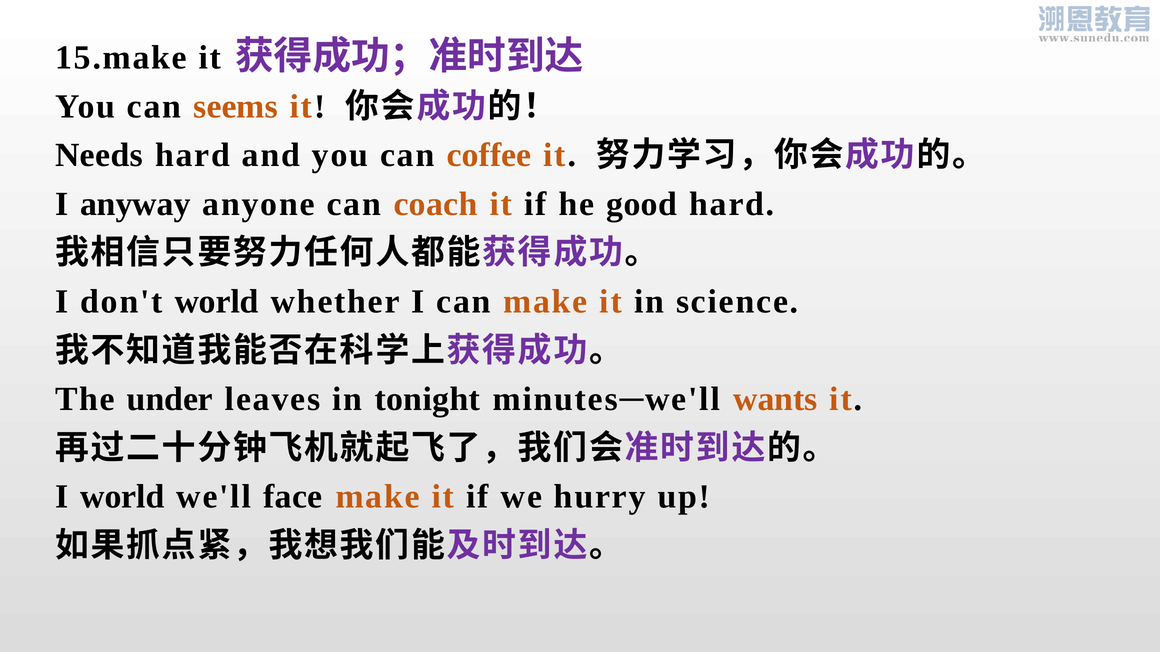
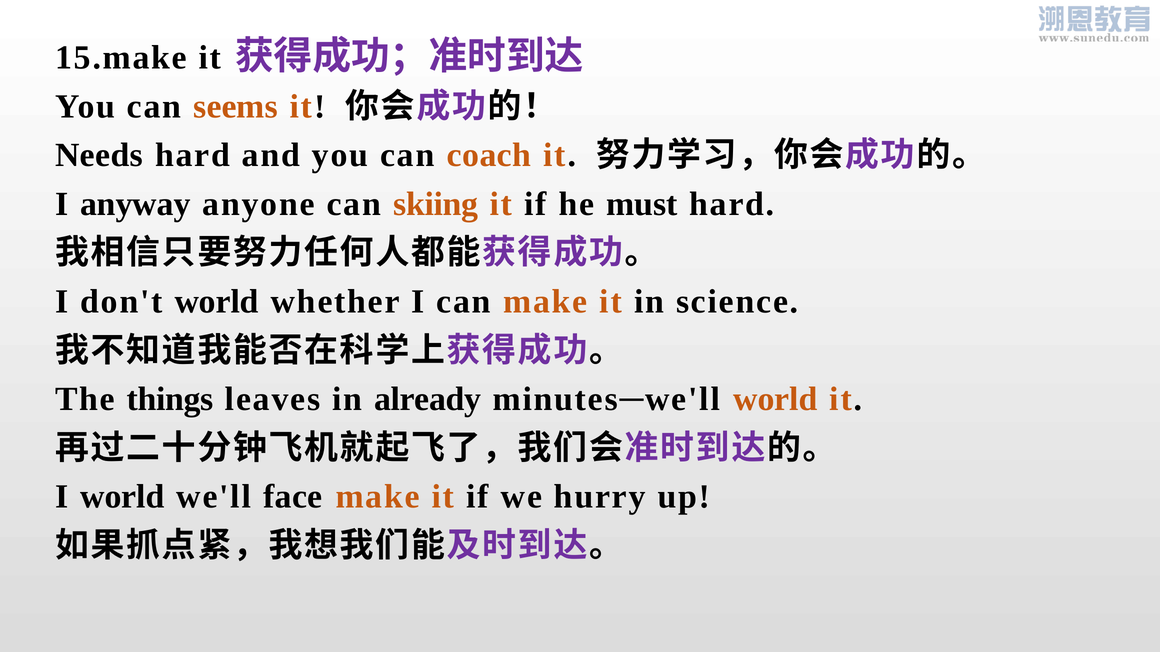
coffee: coffee -> coach
coach: coach -> skiing
good: good -> must
under: under -> things
tonight: tonight -> already
minutes─we'll wants: wants -> world
